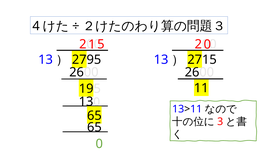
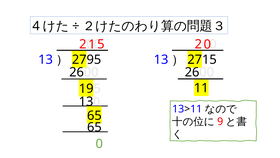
3: 3 -> 9
